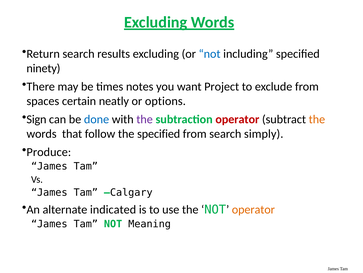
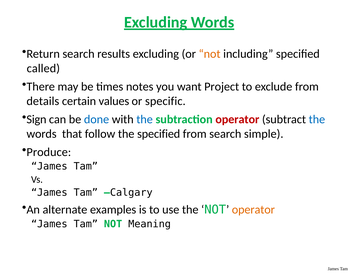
not at (210, 54) colour: blue -> orange
ninety: ninety -> called
spaces: spaces -> details
neatly: neatly -> values
options: options -> specific
the at (145, 119) colour: purple -> blue
the at (317, 119) colour: orange -> blue
simply: simply -> simple
indicated: indicated -> examples
